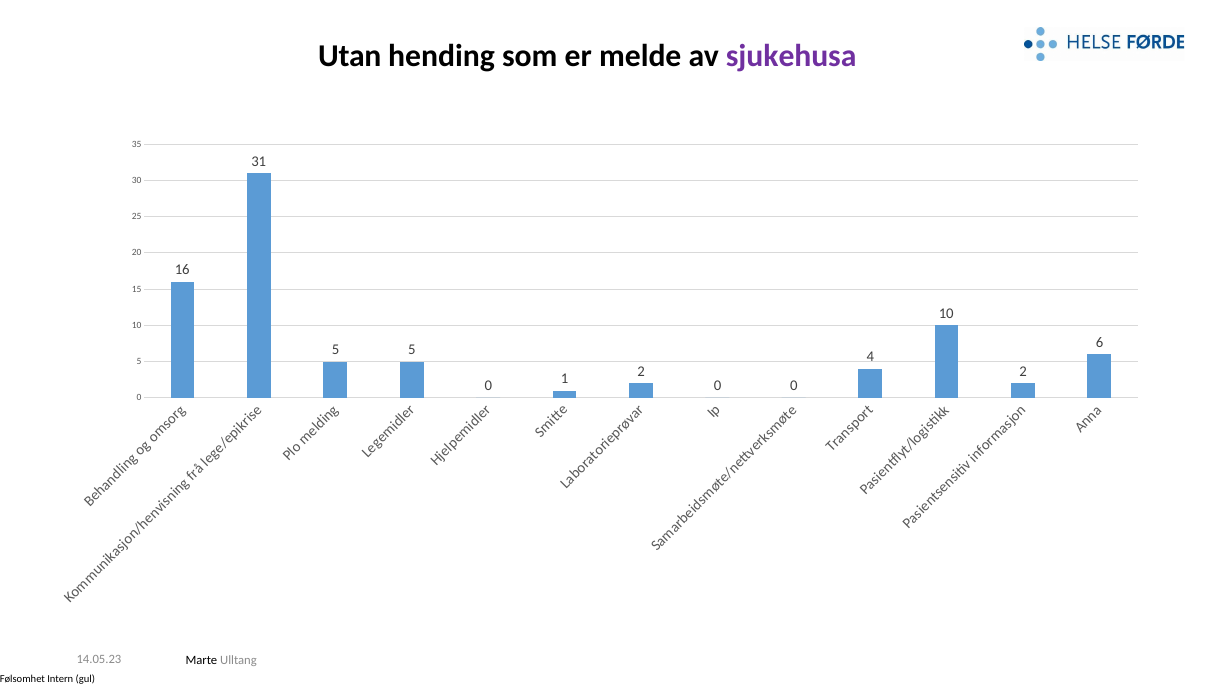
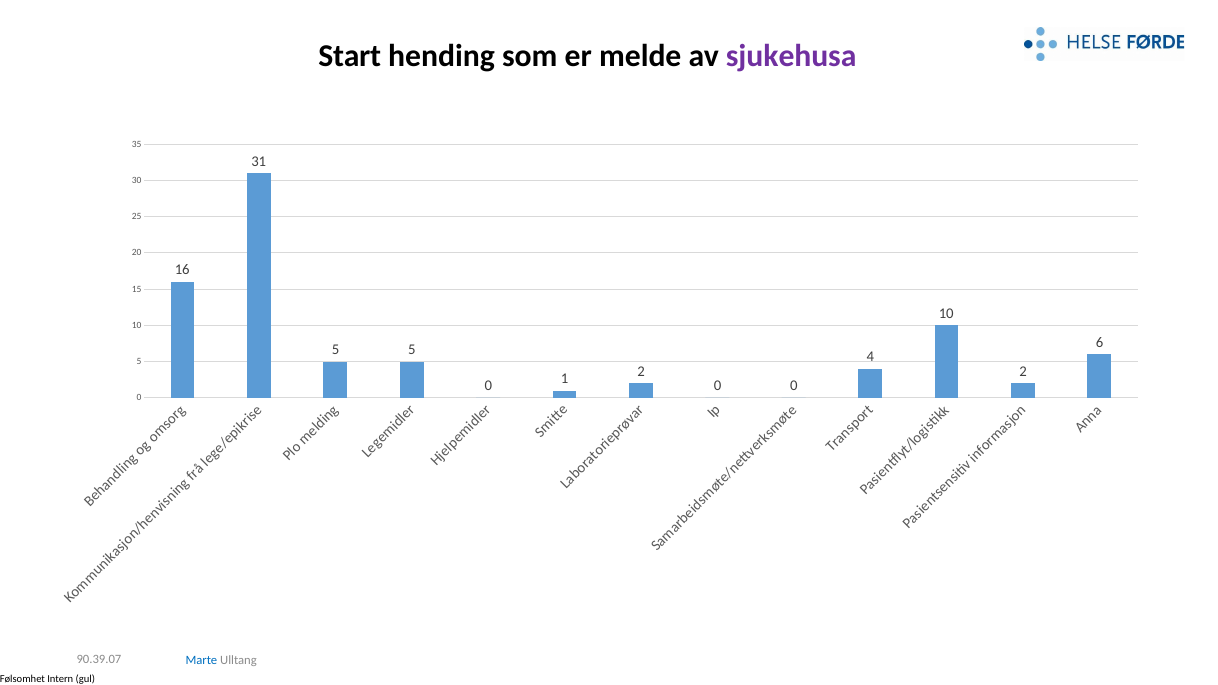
Utan: Utan -> Start
14.05.23: 14.05.23 -> 90.39.07
Marte colour: black -> blue
